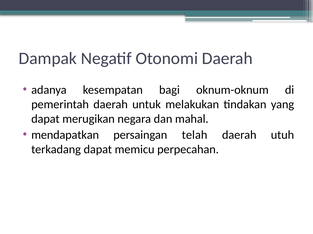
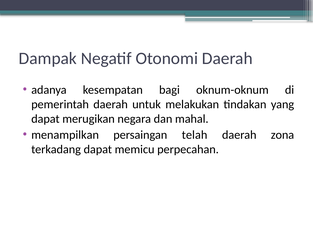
mendapatkan: mendapatkan -> menampilkan
utuh: utuh -> zona
